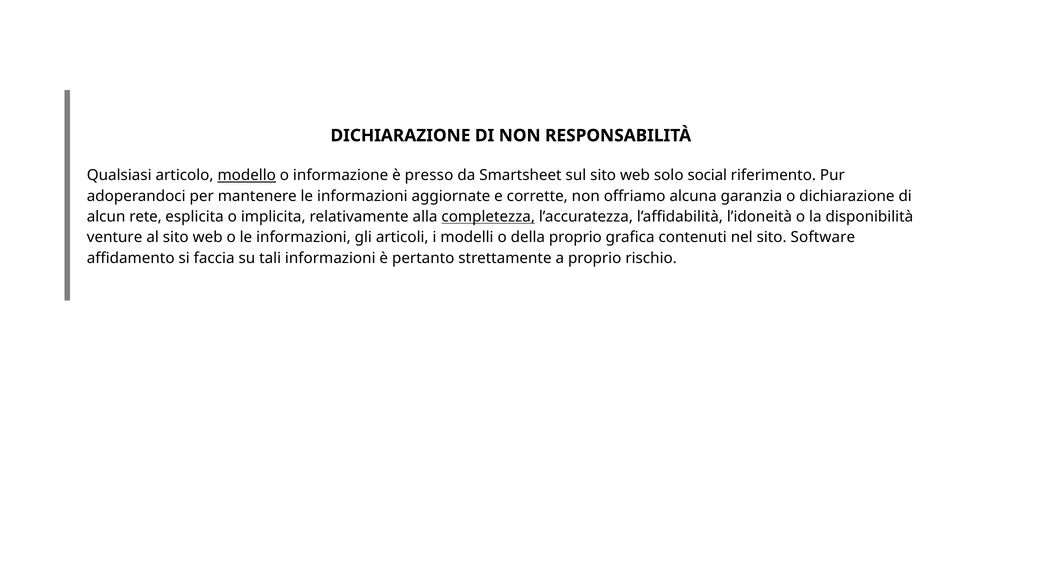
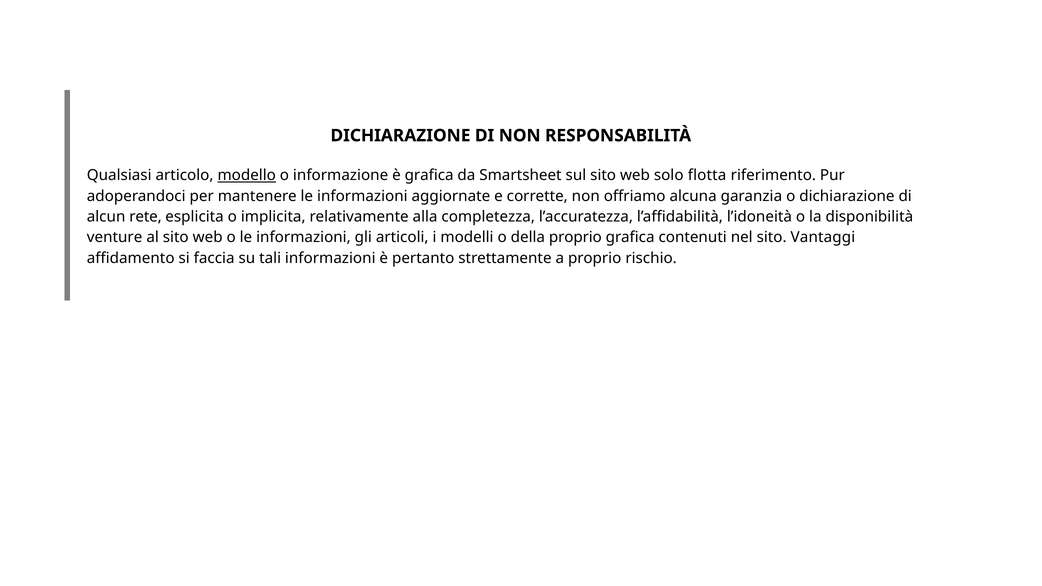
è presso: presso -> grafica
social: social -> flotta
completezza underline: present -> none
Software: Software -> Vantaggi
